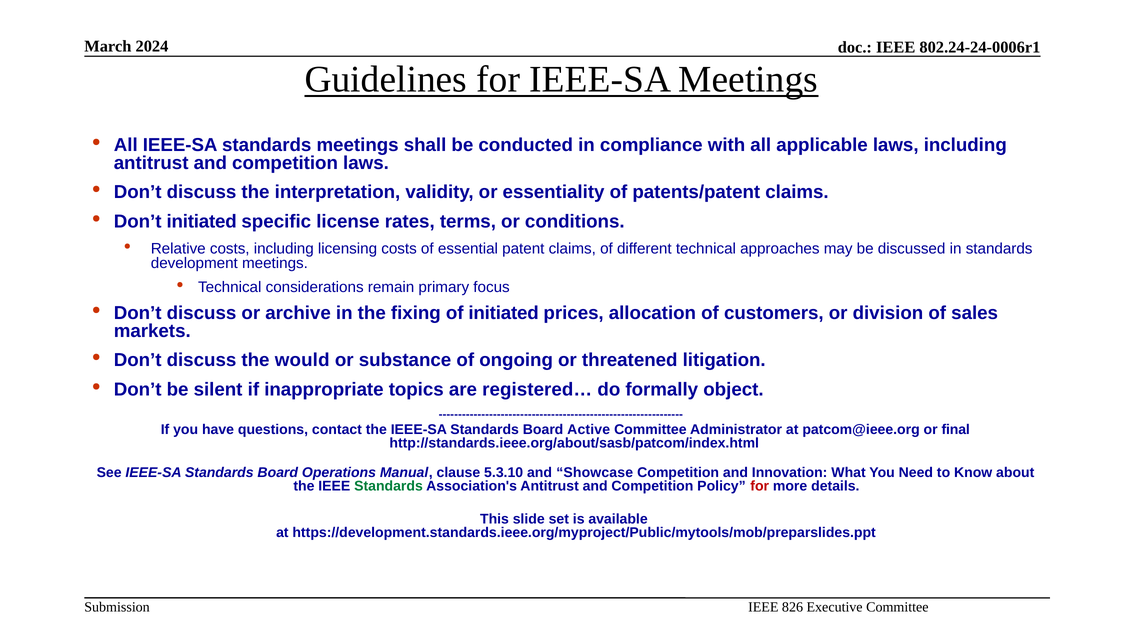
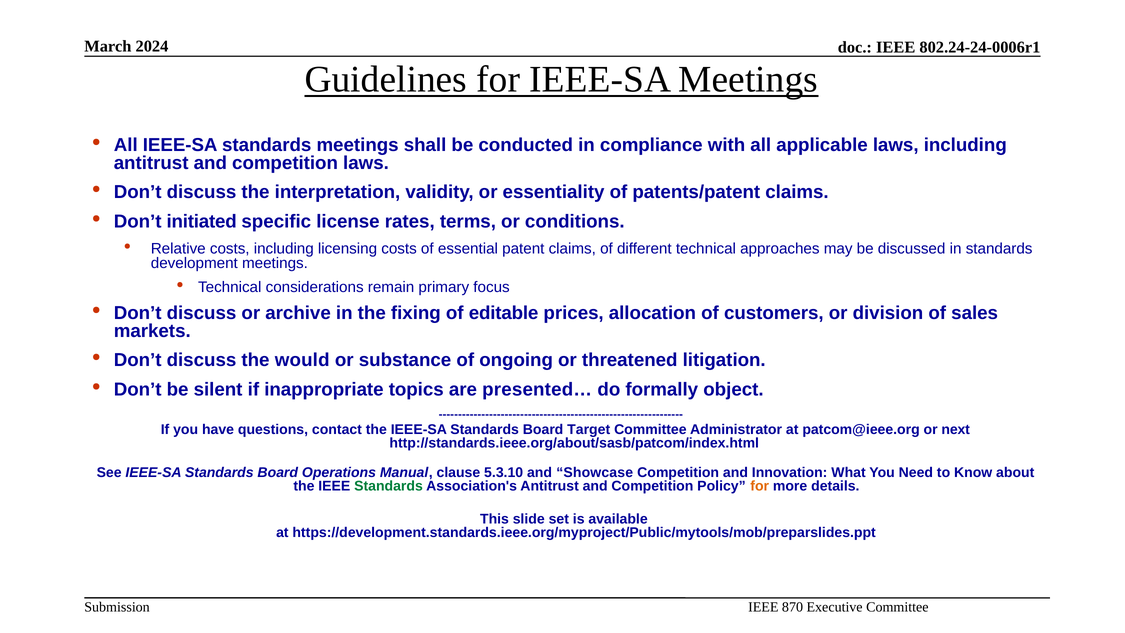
of initiated: initiated -> editable
registered…: registered… -> presented…
Active: Active -> Target
final: final -> next
for at (760, 486) colour: red -> orange
826: 826 -> 870
